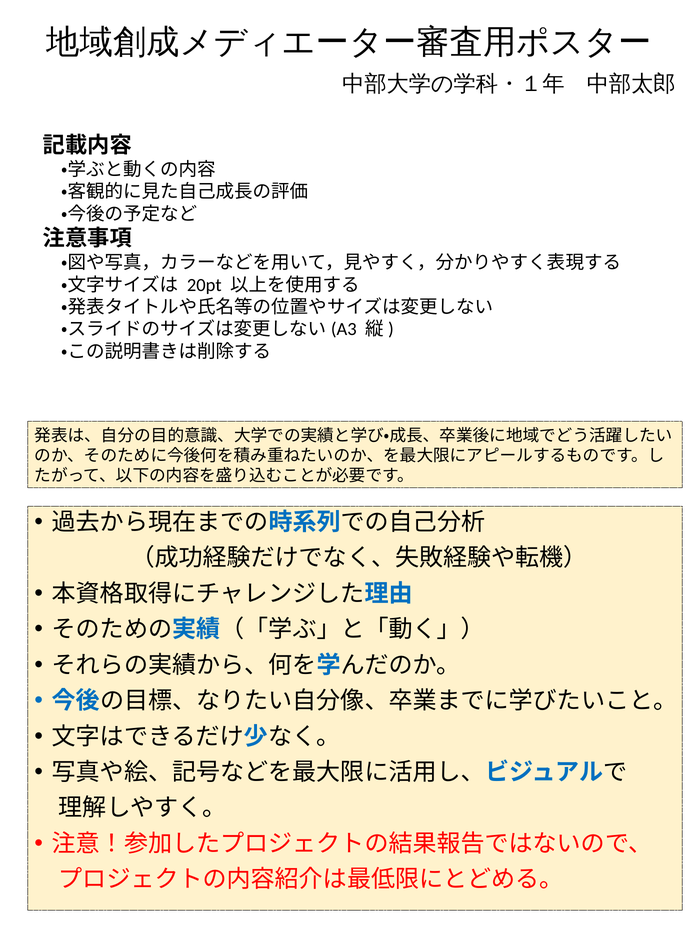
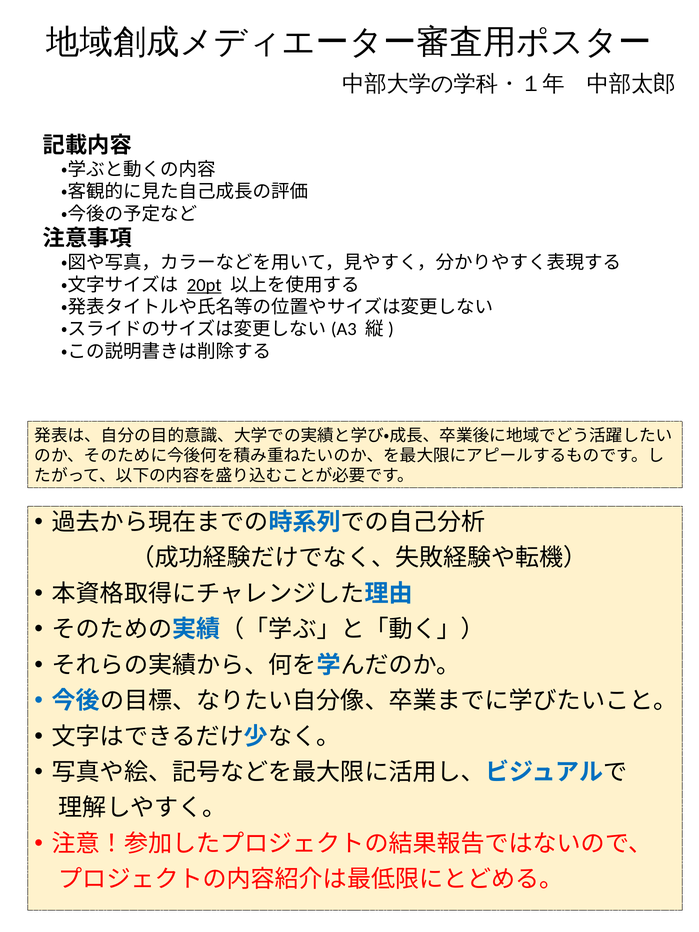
20pt underline: none -> present
